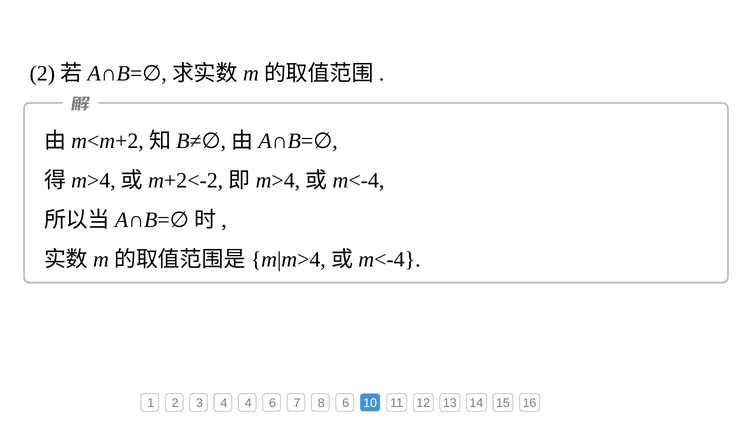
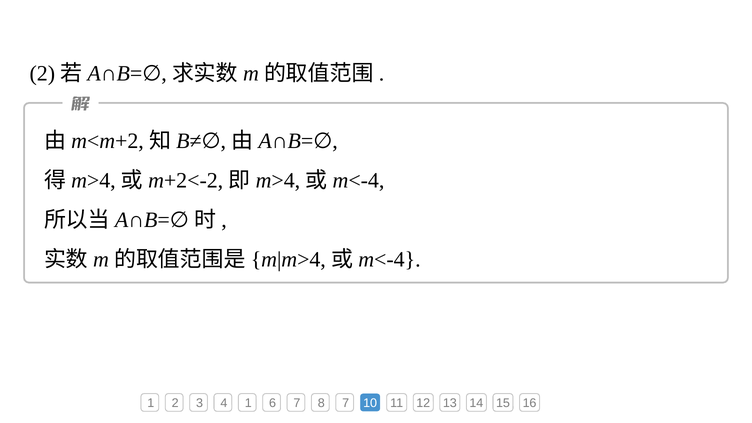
4 4: 4 -> 1
8 6: 6 -> 7
